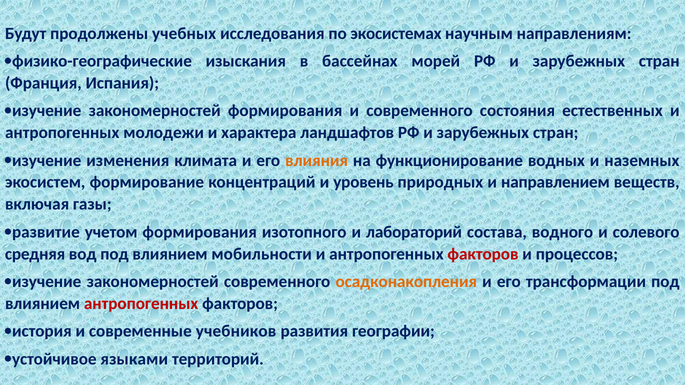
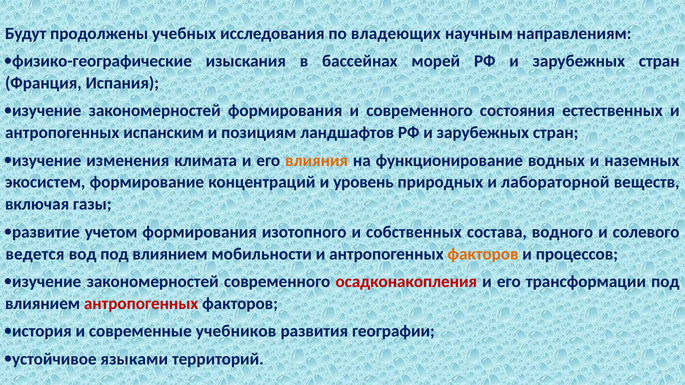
экосистемах: экосистемах -> владеющих
молодежи: молодежи -> испанским
характера: характера -> позициям
направлением: направлением -> лабораторной
лабораторий: лабораторий -> собственных
средняя: средняя -> ведется
факторов at (483, 254) colour: red -> orange
осадконакопления colour: orange -> red
